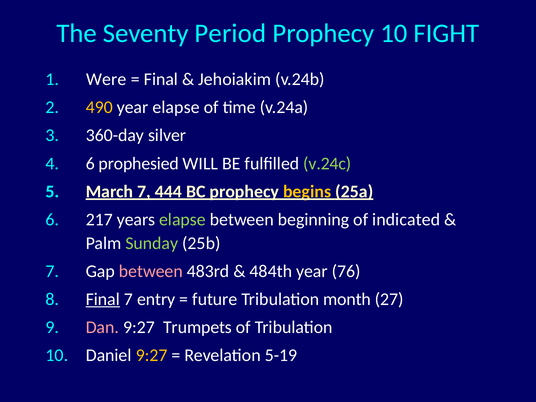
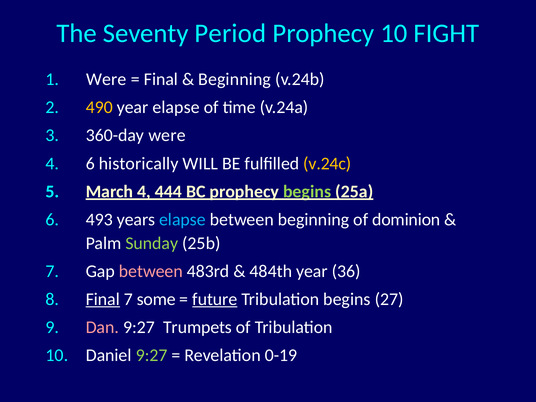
Jehoiakim at (235, 79): Jehoiakim -> Beginning
360-day silver: silver -> were
prophesied: prophesied -> historically
v.24c colour: light green -> yellow
March 7: 7 -> 4
begins at (307, 191) colour: yellow -> light green
217: 217 -> 493
elapse at (182, 220) colour: light green -> light blue
indicated: indicated -> dominion
76: 76 -> 36
entry: entry -> some
future underline: none -> present
Tribulation month: month -> begins
9:27 at (152, 355) colour: yellow -> light green
5-19: 5-19 -> 0-19
